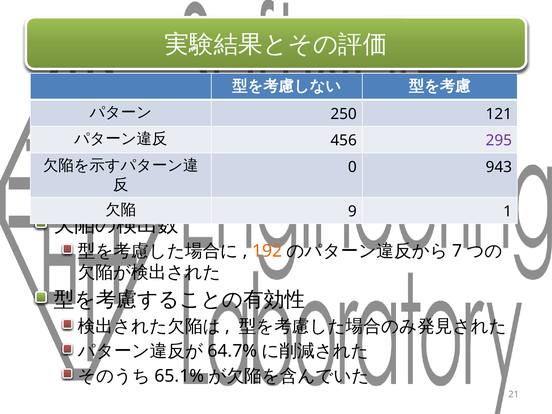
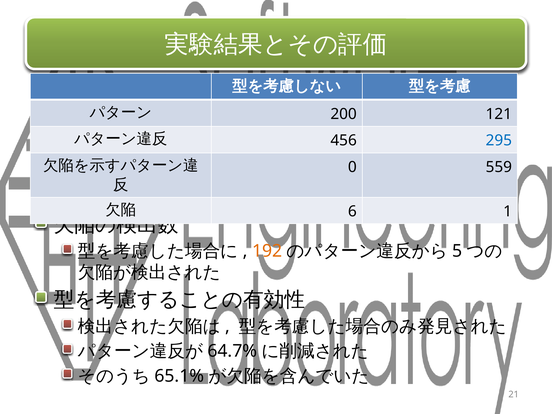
250: 250 -> 200
295 colour: purple -> blue
943: 943 -> 559
9: 9 -> 6
7: 7 -> 5
